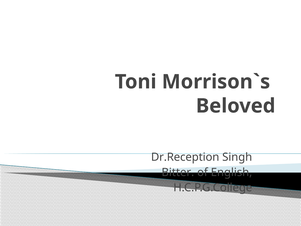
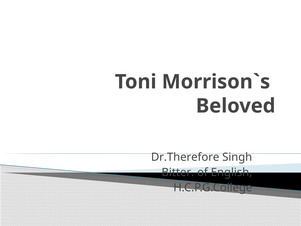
Dr.Reception: Dr.Reception -> Dr.Therefore
